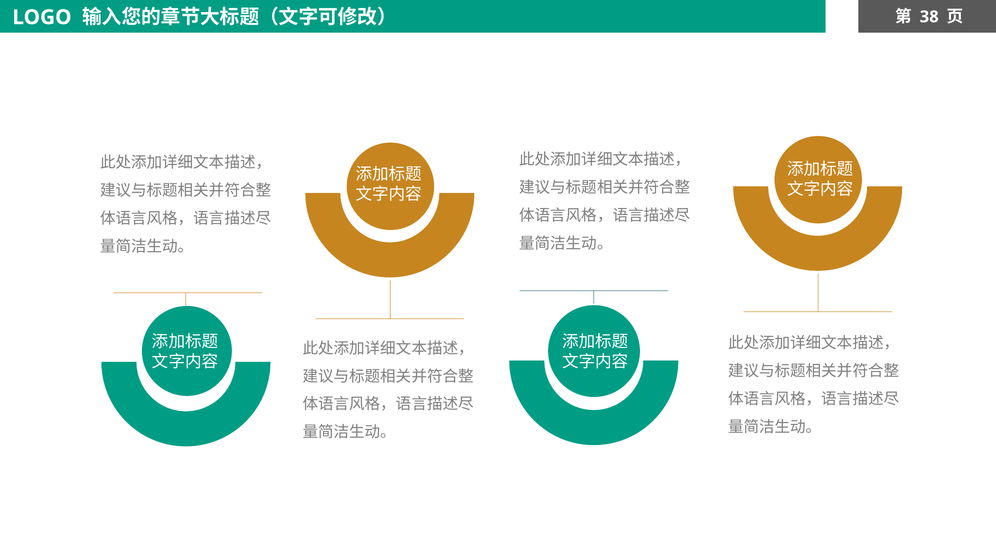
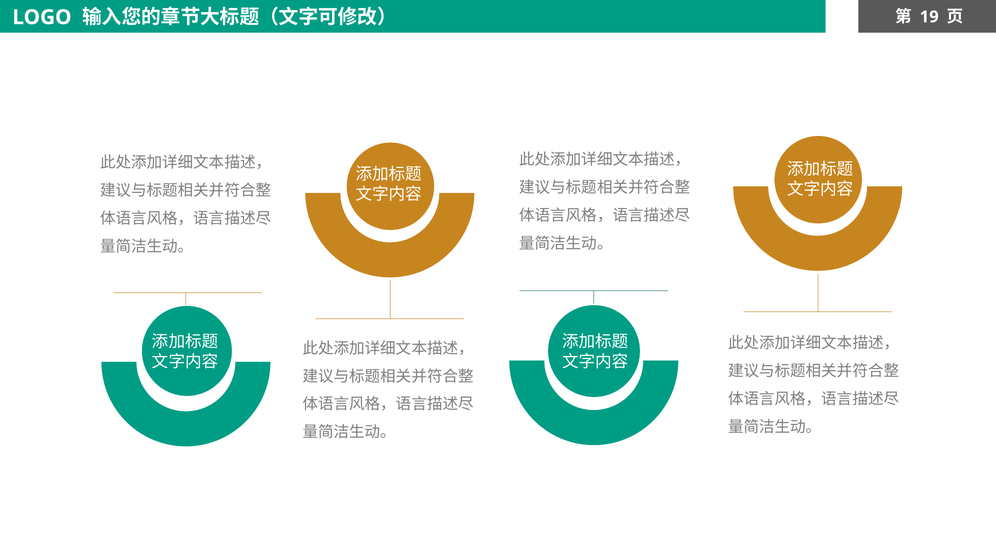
38: 38 -> 19
